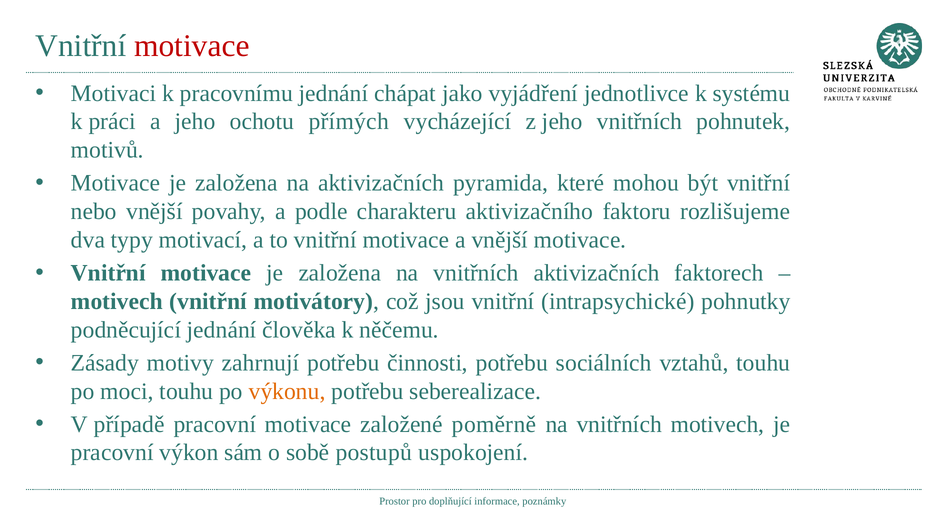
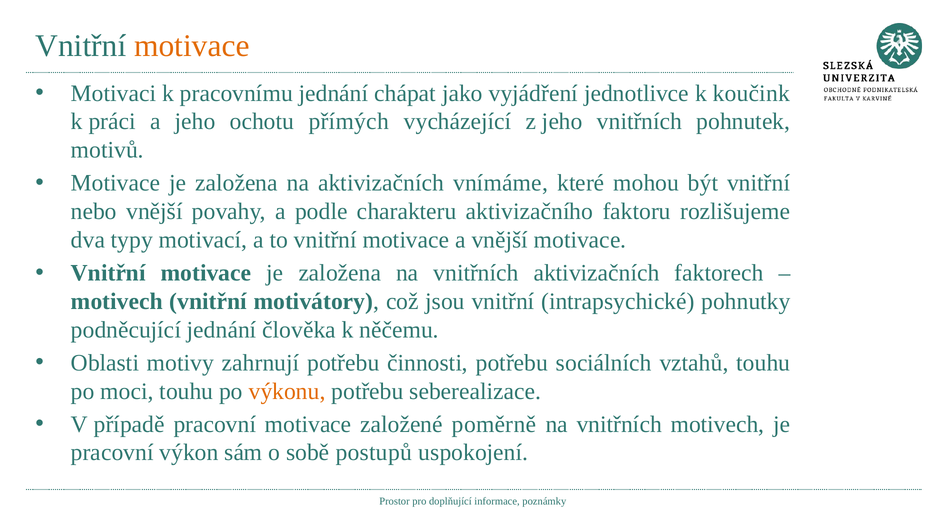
motivace at (192, 46) colour: red -> orange
systému: systému -> koučink
pyramida: pyramida -> vnímáme
Zásady: Zásady -> Oblasti
